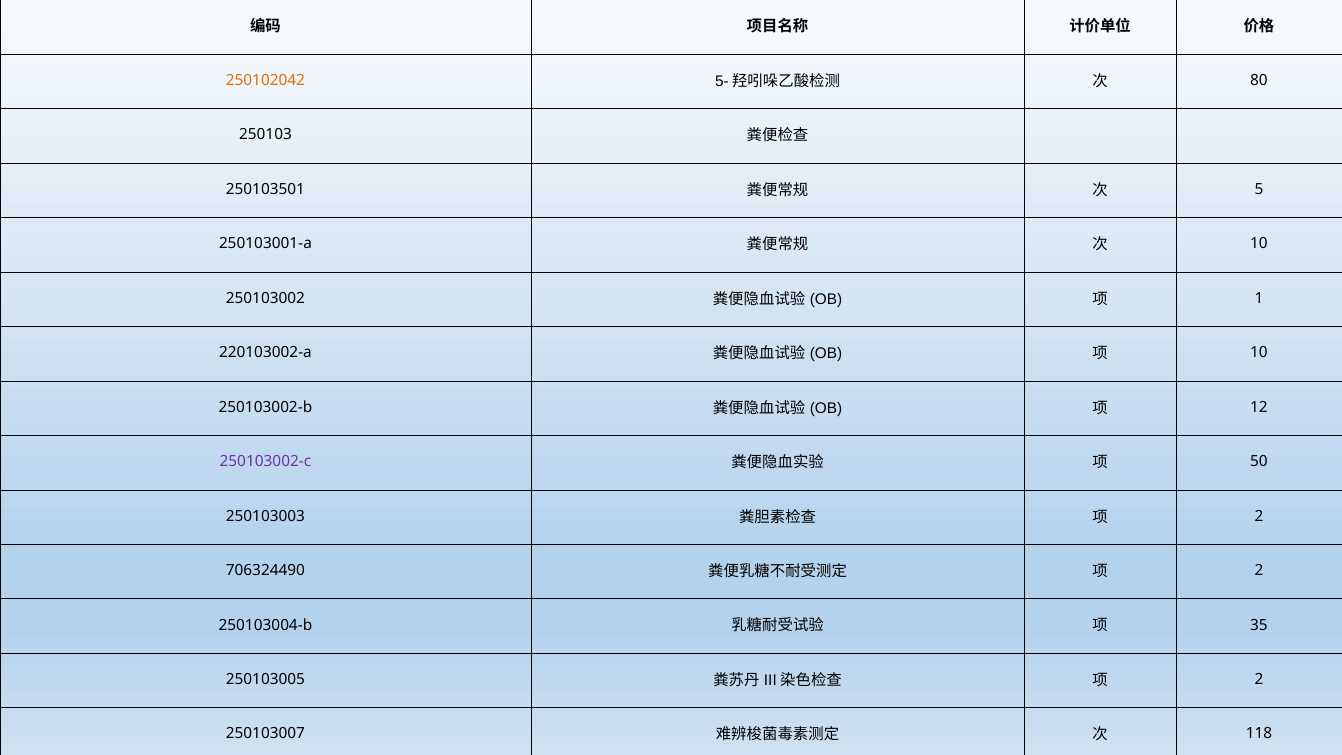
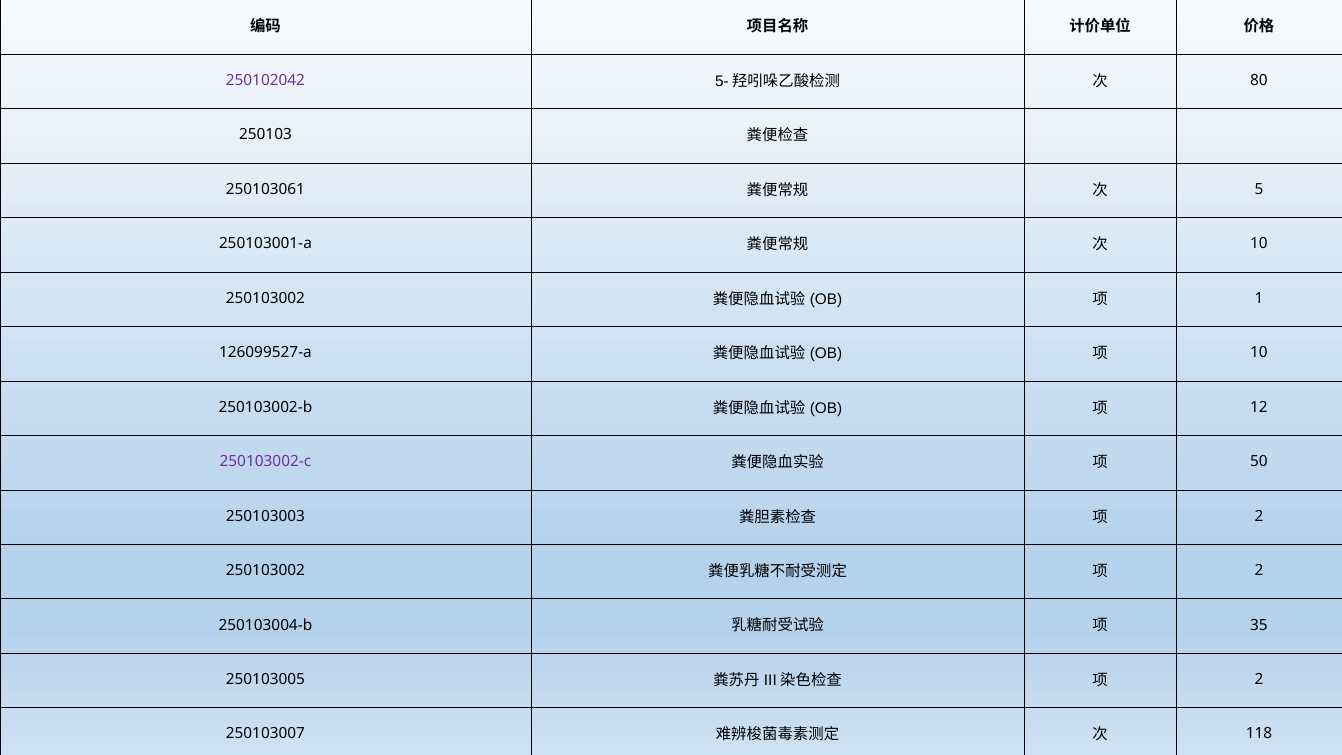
250102042 colour: orange -> purple
250103501: 250103501 -> 250103061
220103002-a: 220103002-a -> 126099527-a
706324490 at (265, 570): 706324490 -> 250103002
